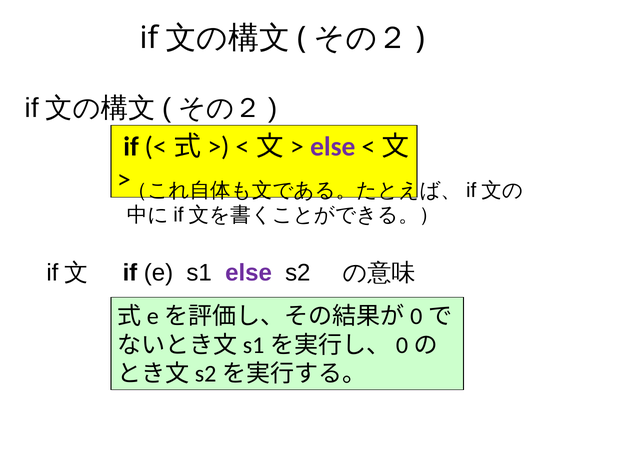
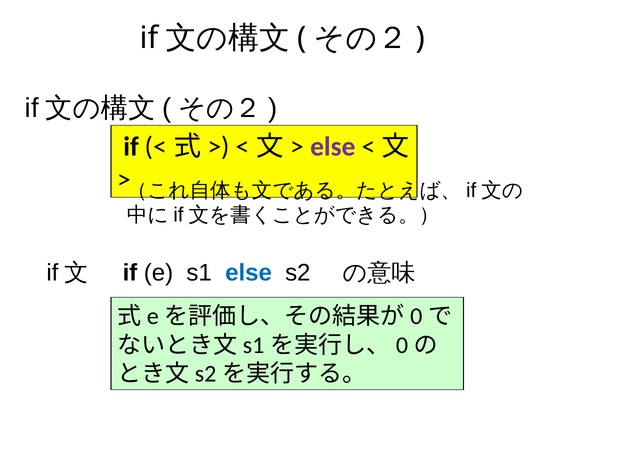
else at (249, 273) colour: purple -> blue
